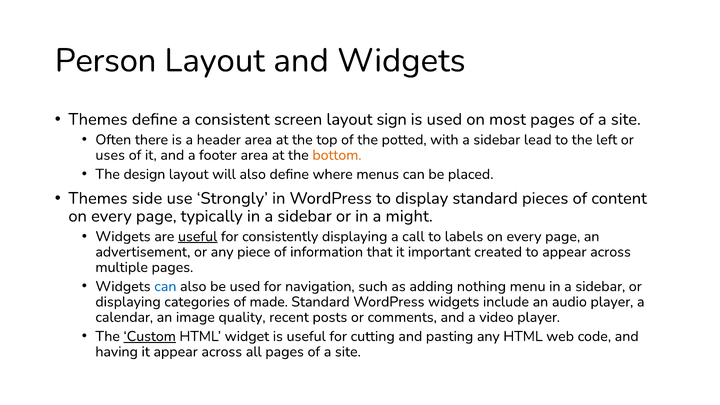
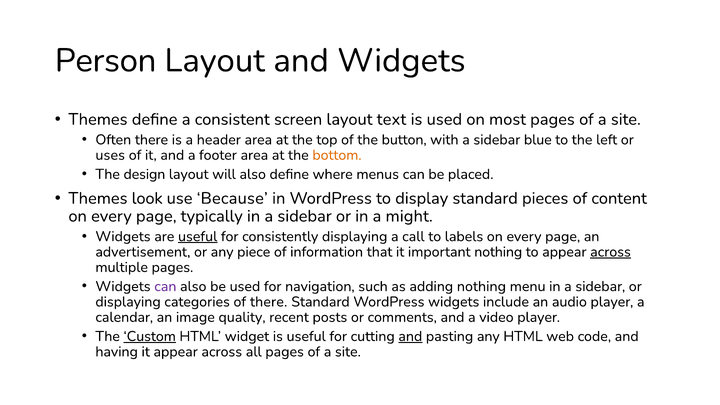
sign: sign -> text
potted: potted -> button
lead: lead -> blue
side: side -> look
Strongly: Strongly -> Because
important created: created -> nothing
across at (611, 252) underline: none -> present
can at (165, 286) colour: blue -> purple
of made: made -> there
and at (410, 336) underline: none -> present
